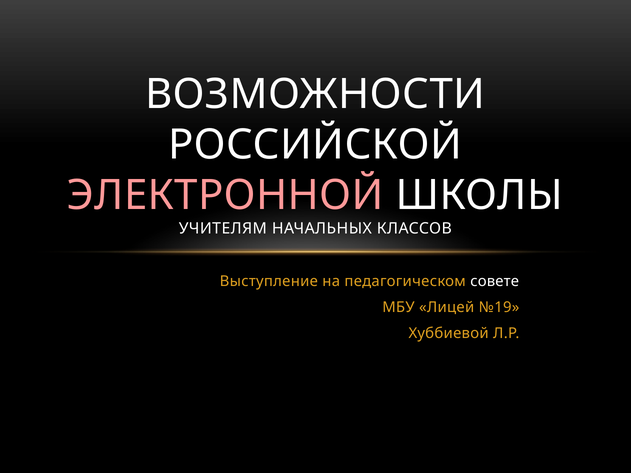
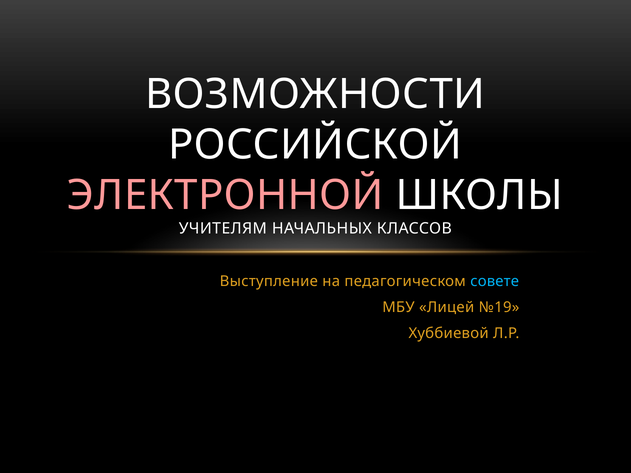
совете colour: white -> light blue
